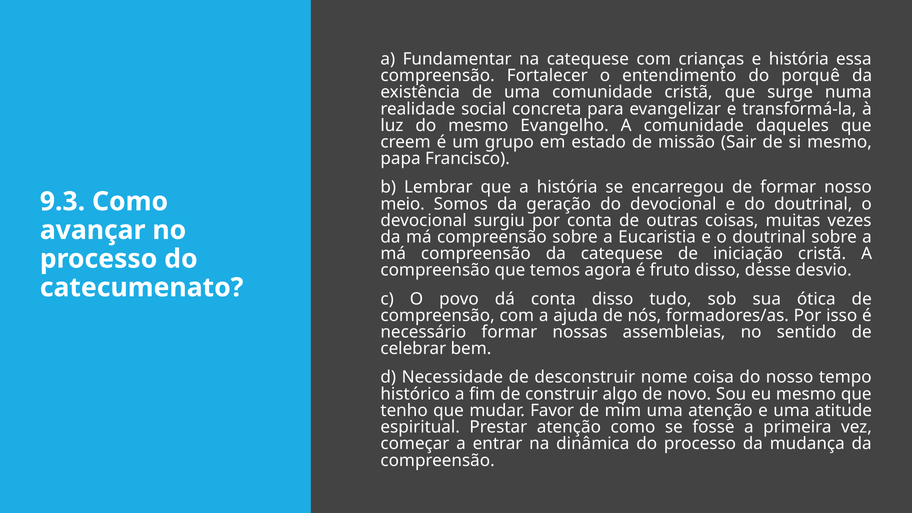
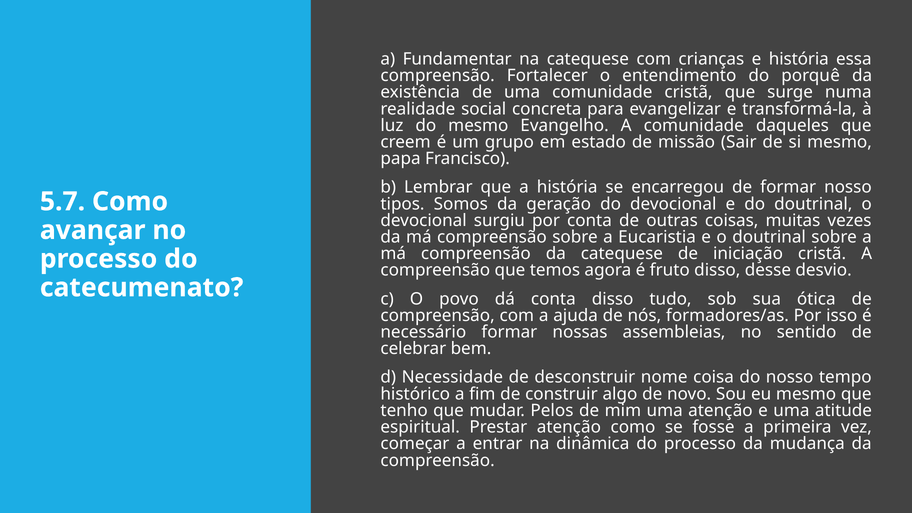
9.3: 9.3 -> 5.7
meio: meio -> tipos
Favor: Favor -> Pelos
